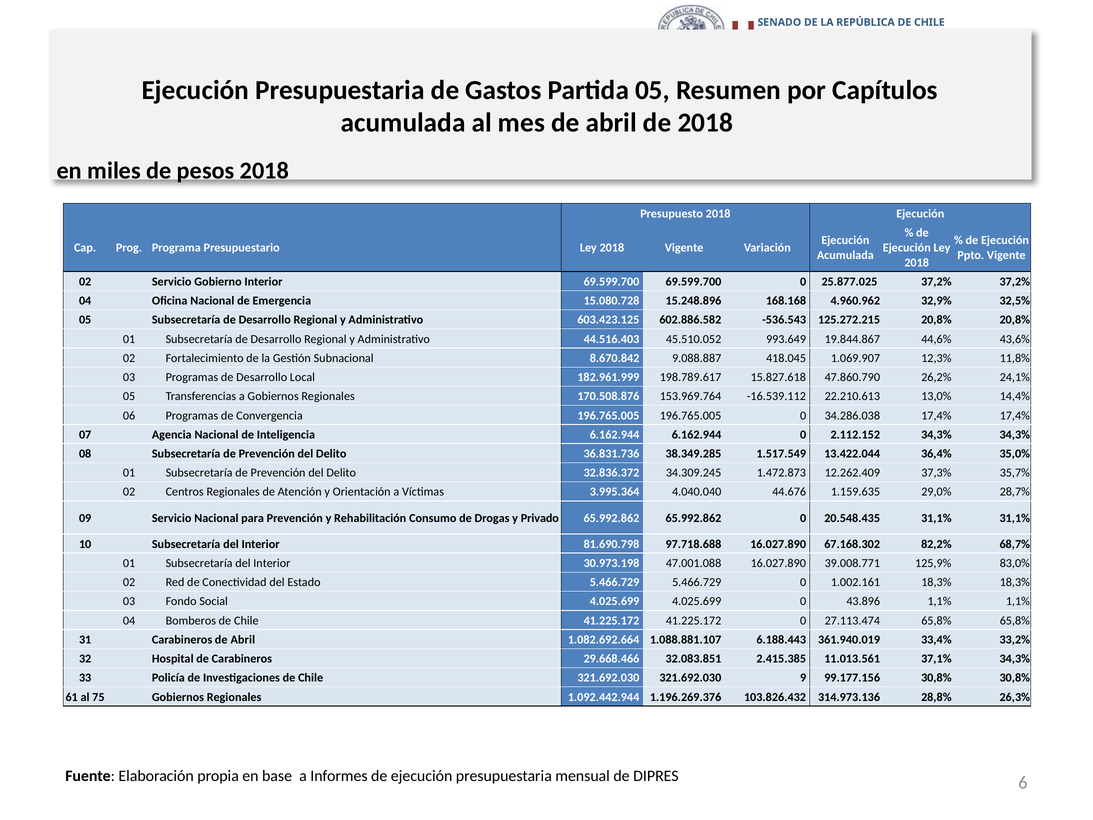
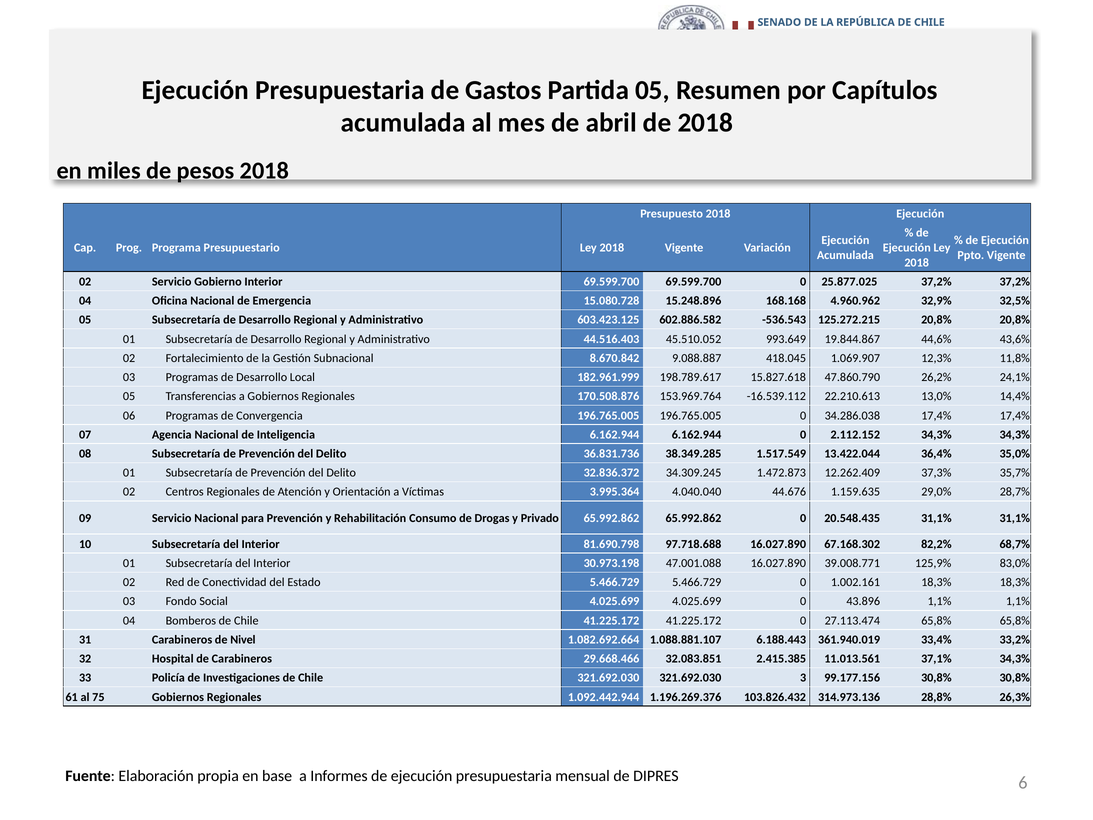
Carabineros de Abril: Abril -> Nivel
9: 9 -> 3
